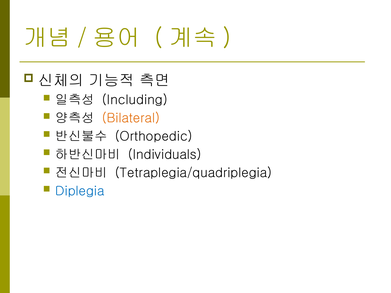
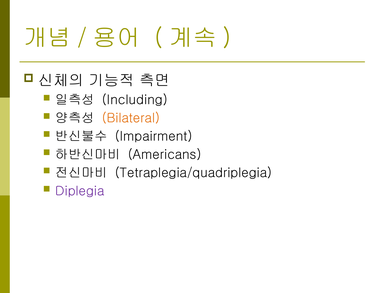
Orthopedic: Orthopedic -> Impairment
Individuals: Individuals -> Americans
Diplegia colour: blue -> purple
